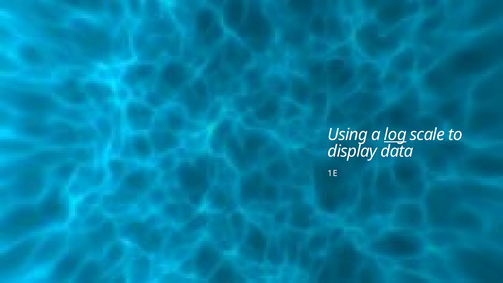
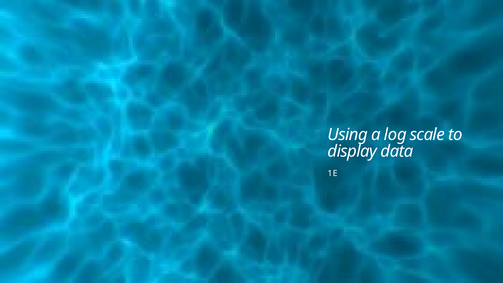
log underline: present -> none
